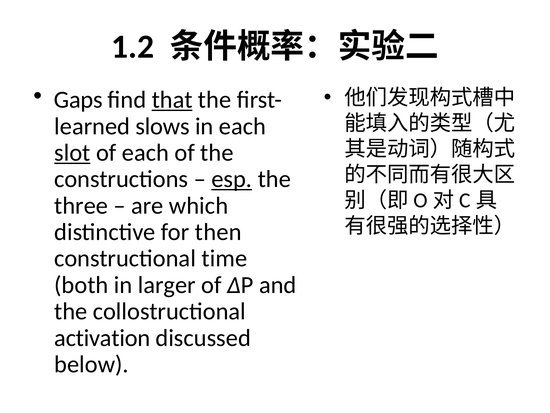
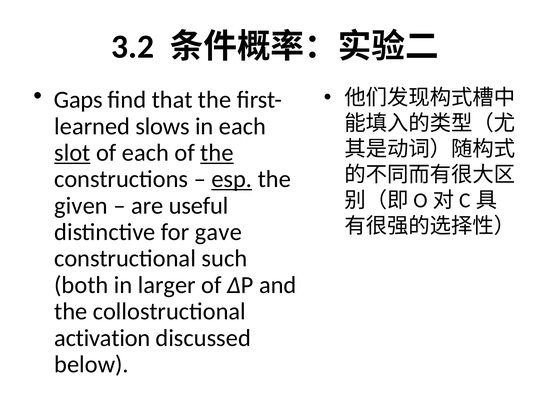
1.2: 1.2 -> 3.2
that underline: present -> none
the at (217, 153) underline: none -> present
three: three -> given
which: which -> useful
then: then -> gave
time: time -> such
